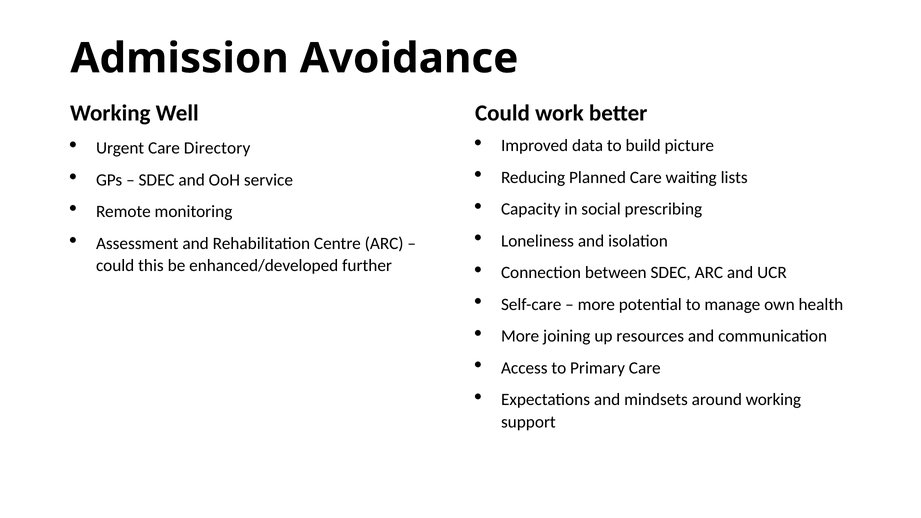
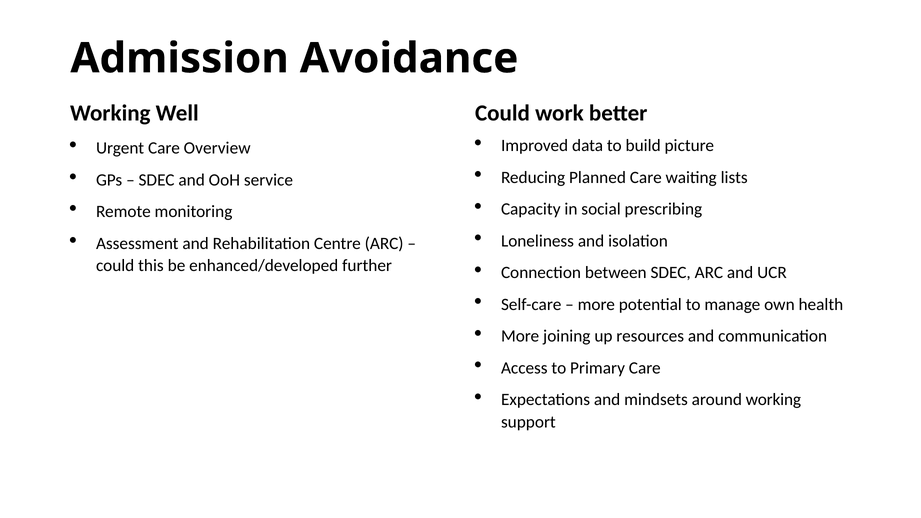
Directory: Directory -> Overview
